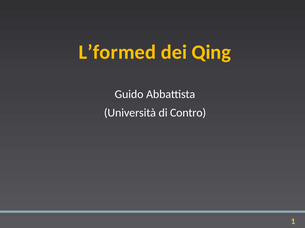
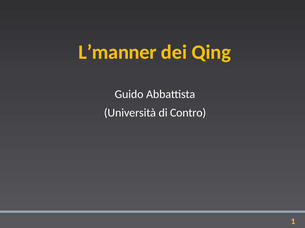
L’formed: L’formed -> L’manner
